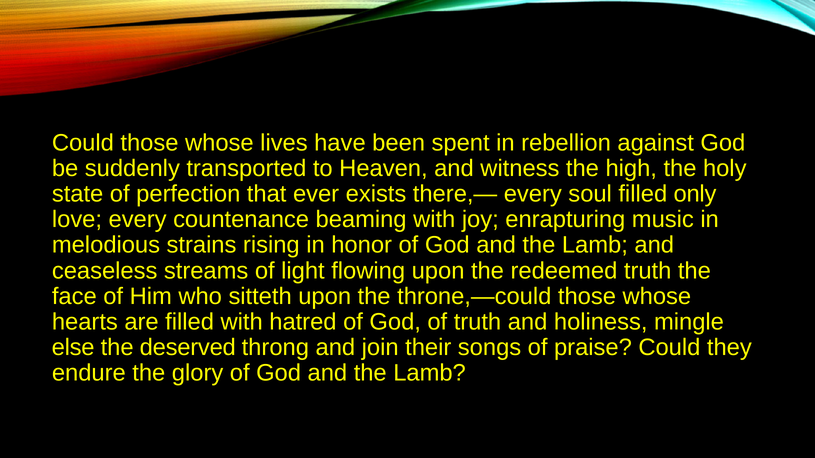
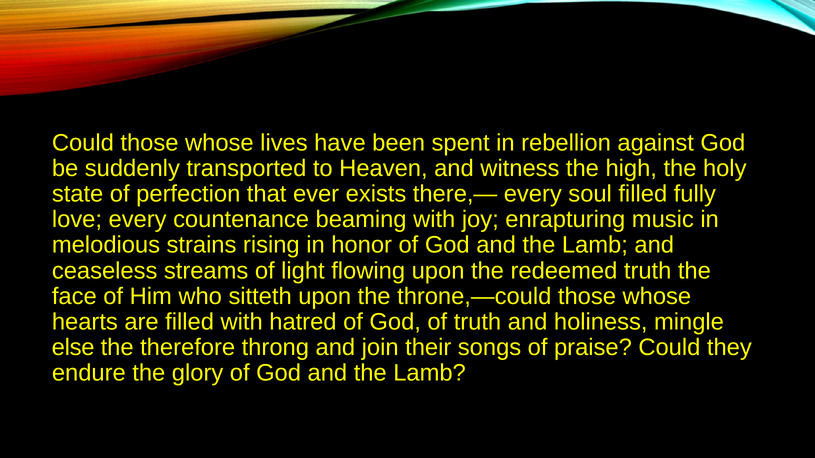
only: only -> fully
deserved: deserved -> therefore
